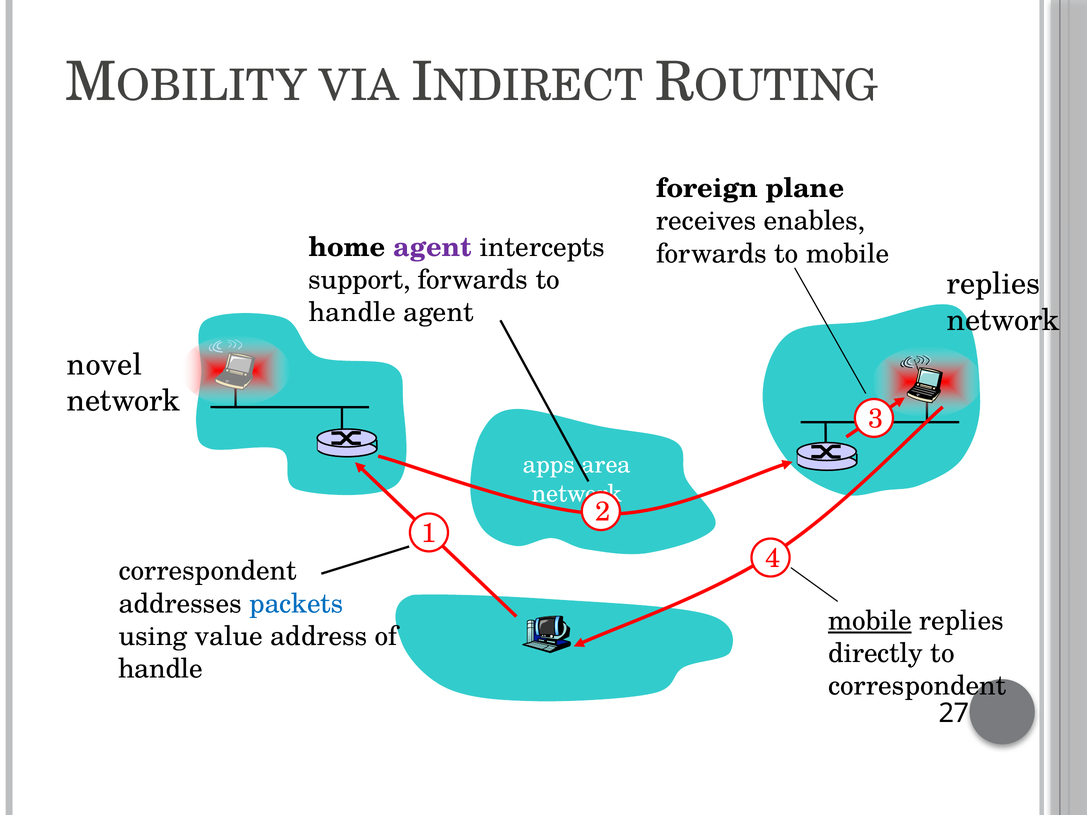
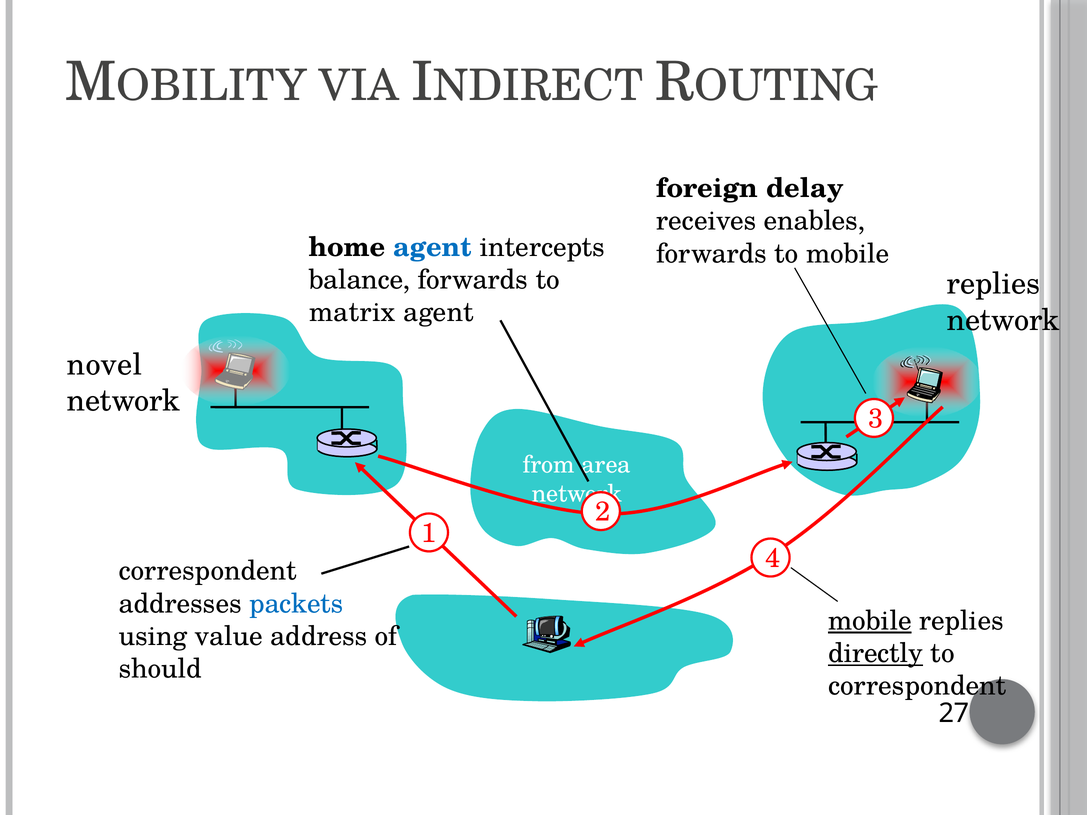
plane: plane -> delay
agent at (433, 247) colour: purple -> blue
support: support -> balance
handle at (352, 313): handle -> matrix
apps: apps -> from
directly underline: none -> present
handle at (160, 669): handle -> should
